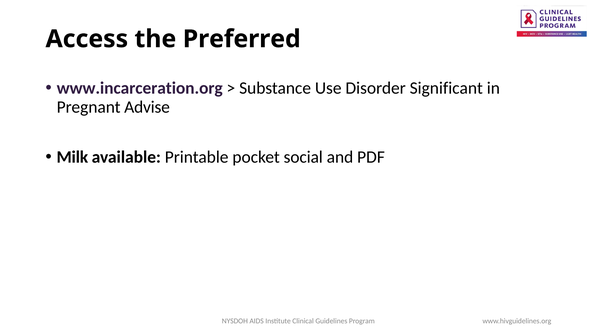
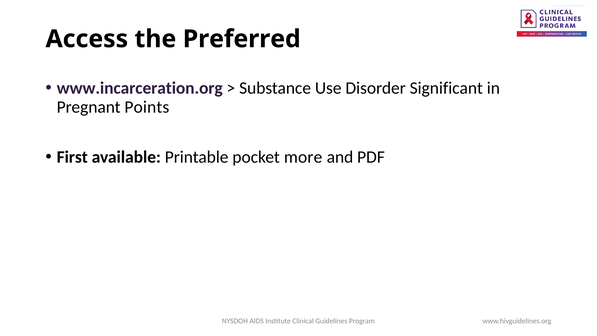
Advise: Advise -> Points
Milk: Milk -> First
social: social -> more
